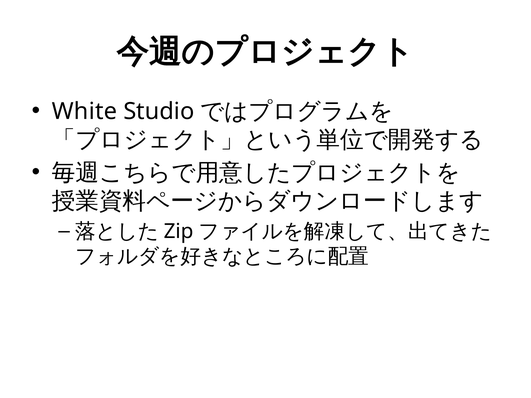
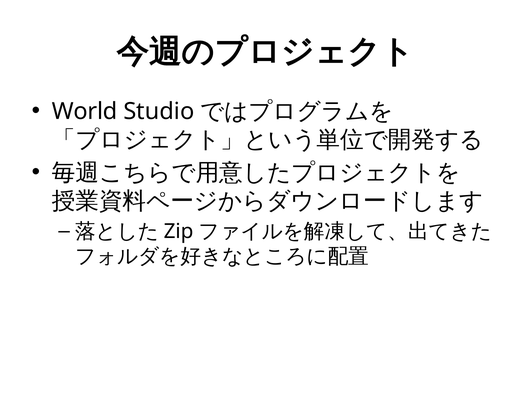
White: White -> World
